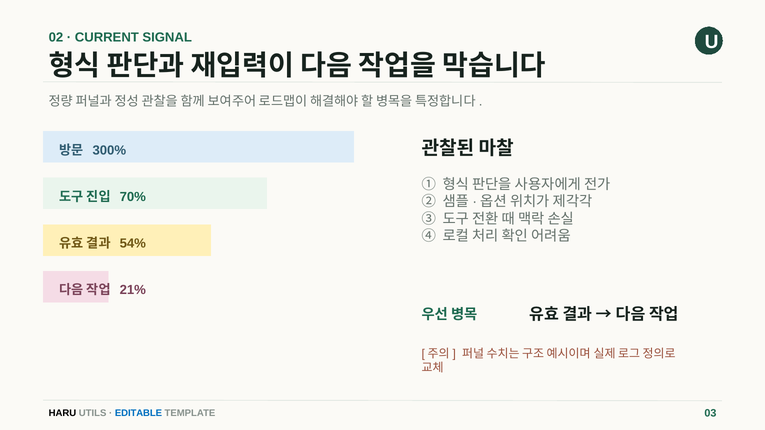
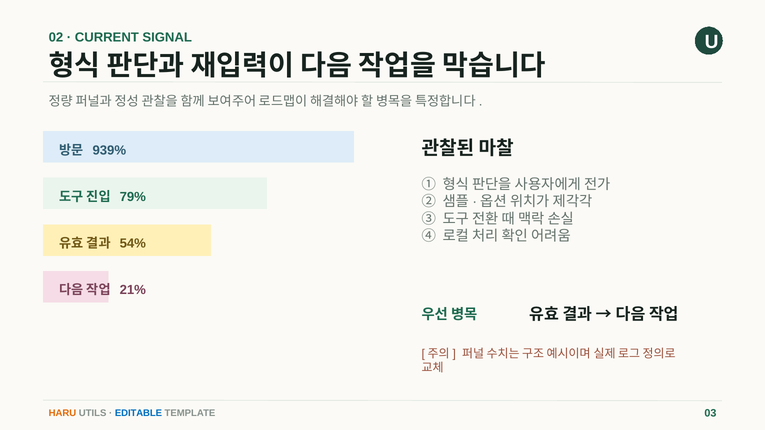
300%: 300% -> 939%
70%: 70% -> 79%
HARU colour: black -> orange
